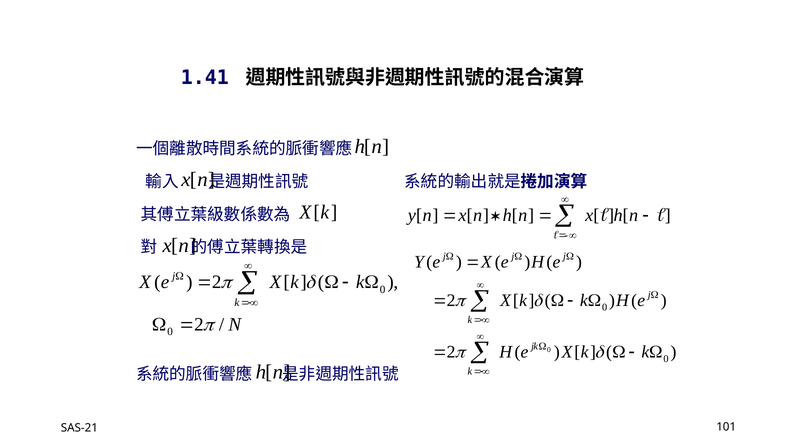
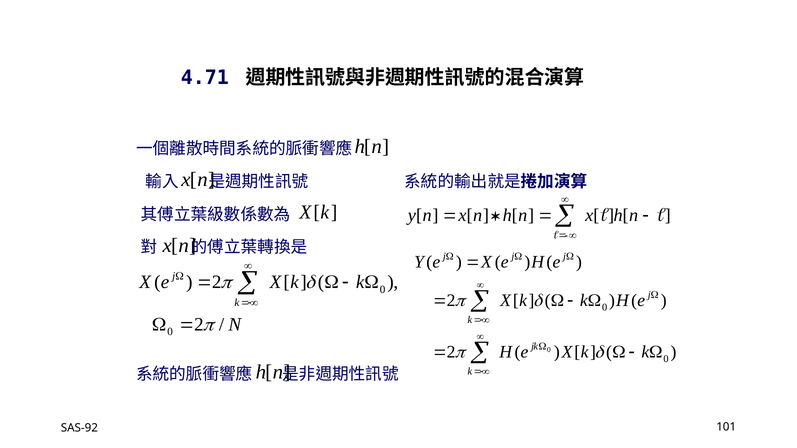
1.41: 1.41 -> 4.71
SAS-21: SAS-21 -> SAS-92
